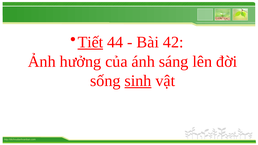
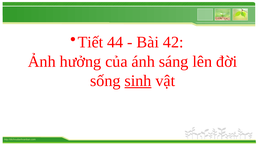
Tiết underline: present -> none
